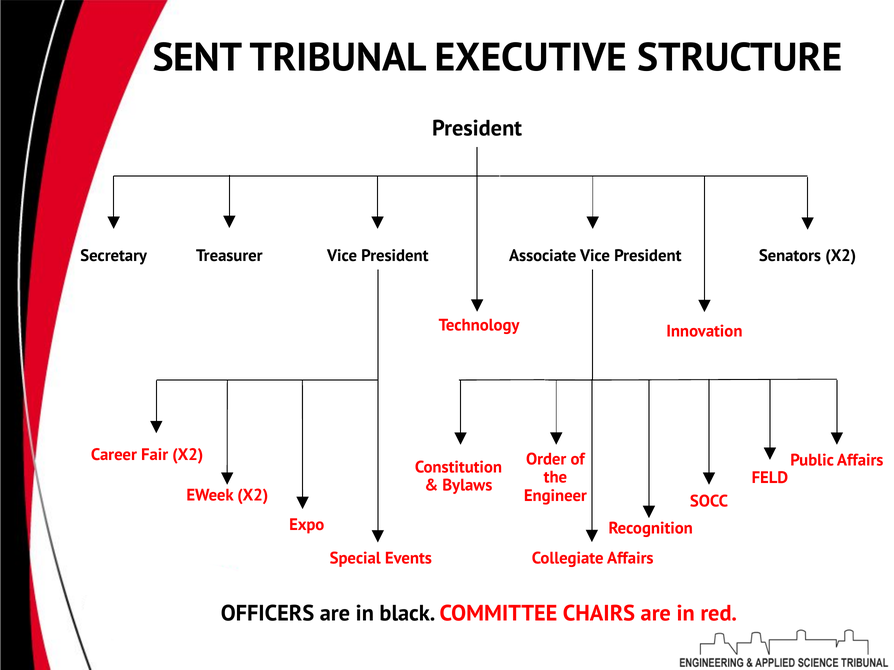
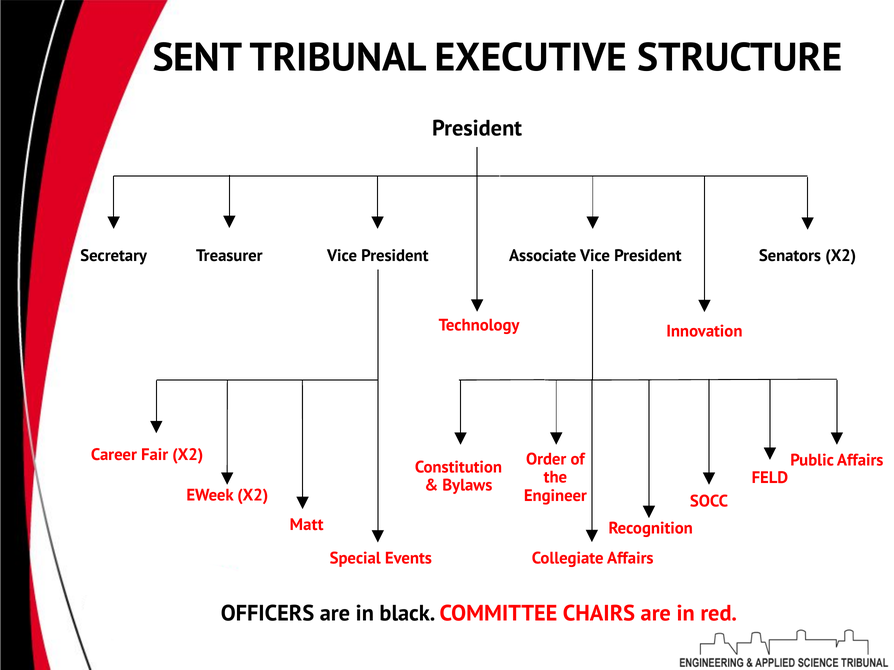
Expo: Expo -> Matt
